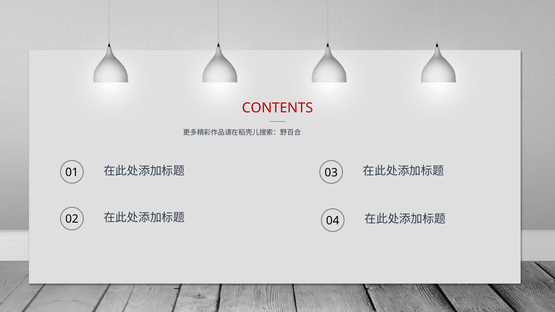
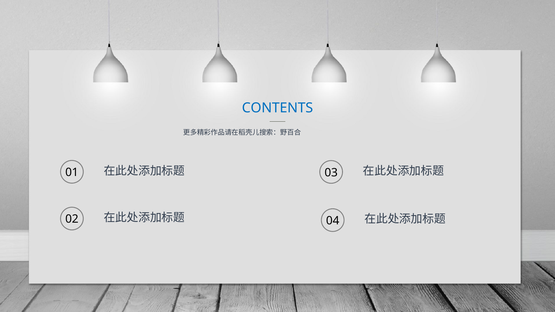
CONTENTS colour: red -> blue
